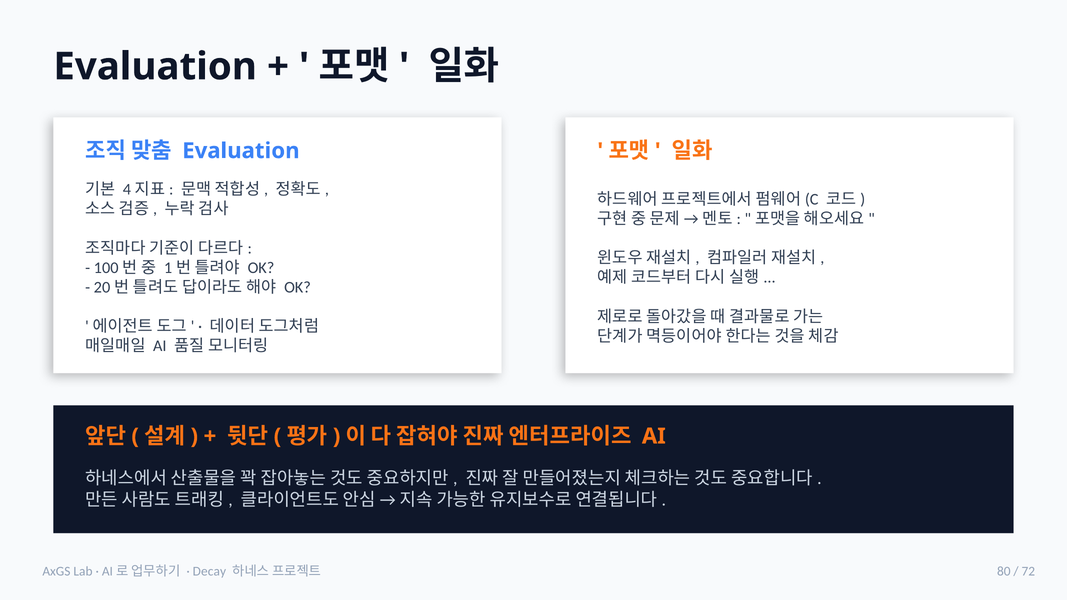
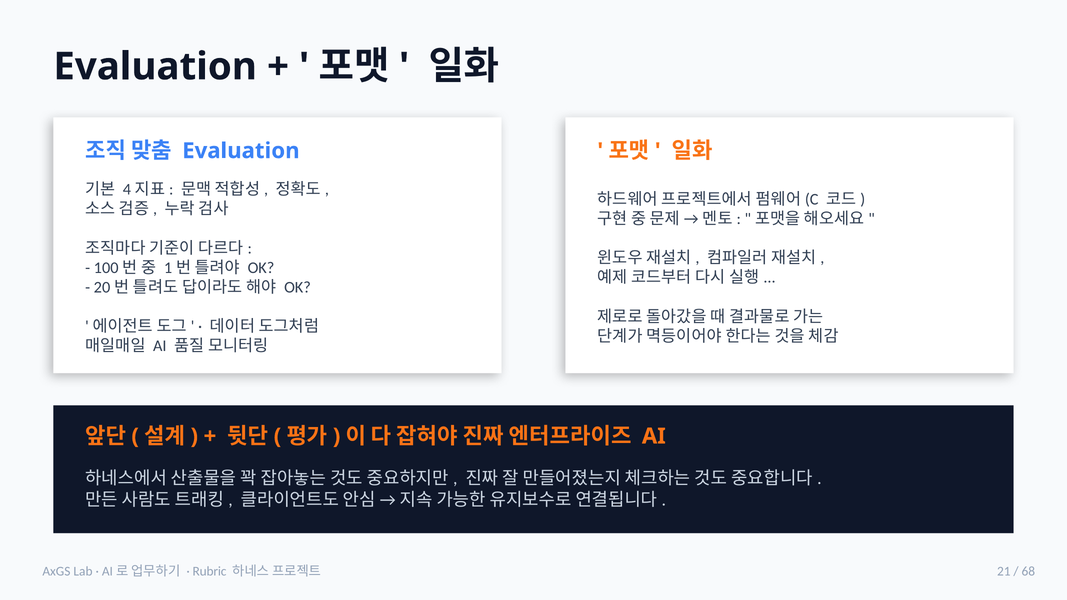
Decay: Decay -> Rubric
80: 80 -> 21
72: 72 -> 68
